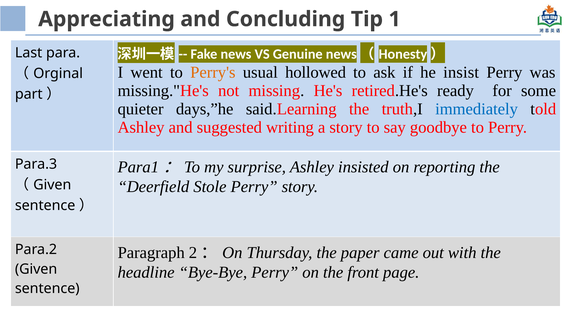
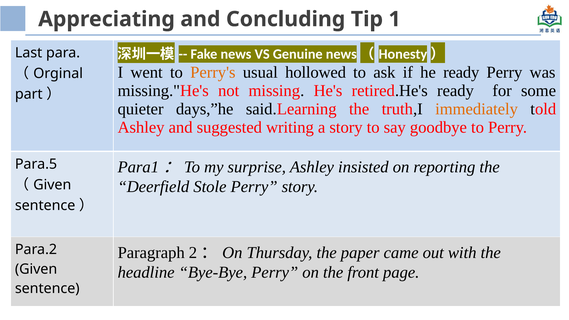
he insist: insist -> ready
immediately colour: blue -> orange
Para.3: Para.3 -> Para.5
